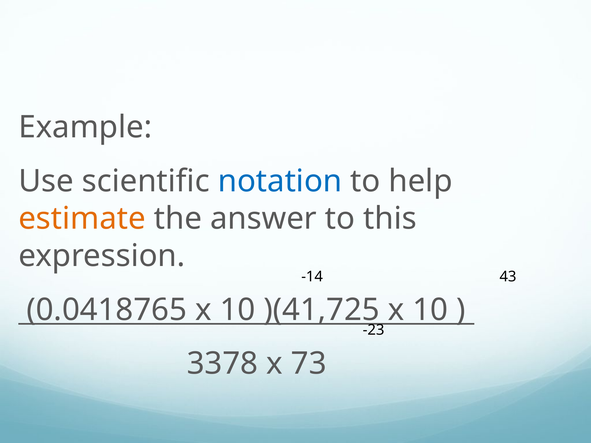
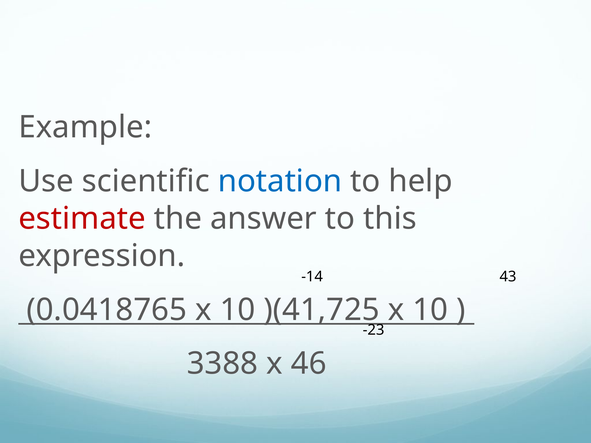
estimate colour: orange -> red
3378: 3378 -> 3388
73: 73 -> 46
